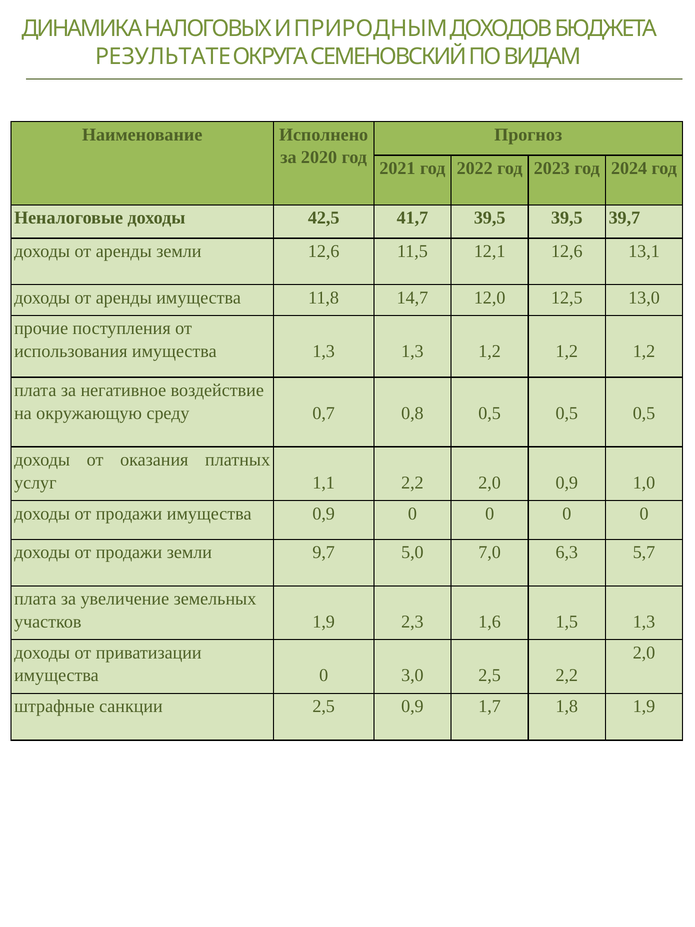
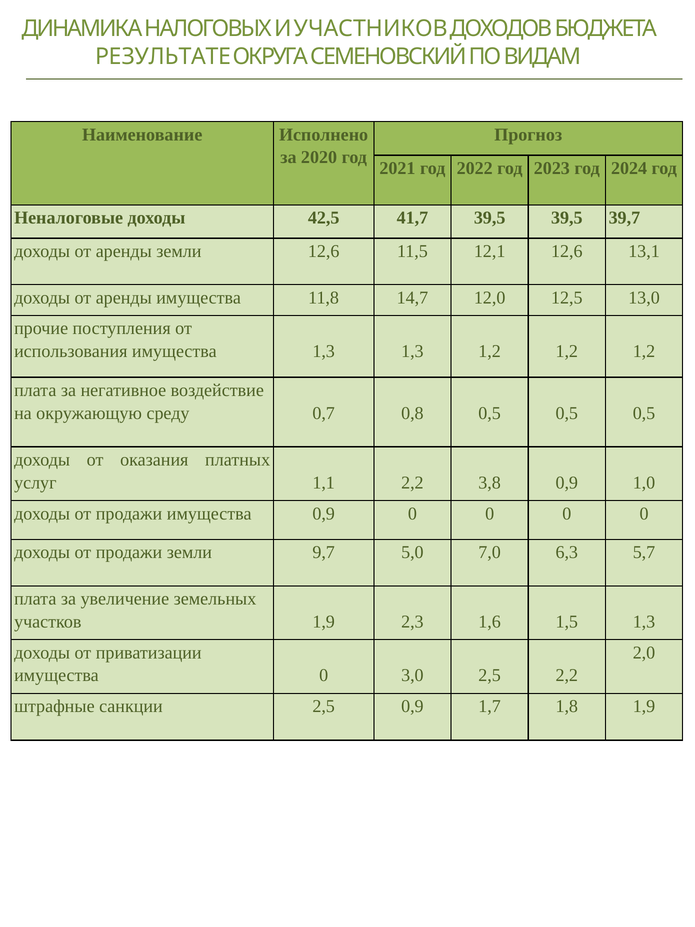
ПРИРОДНЫМ: ПРИРОДНЫМ -> УЧАСТНИКОВ
1,1 2,2 2,0: 2,0 -> 3,8
